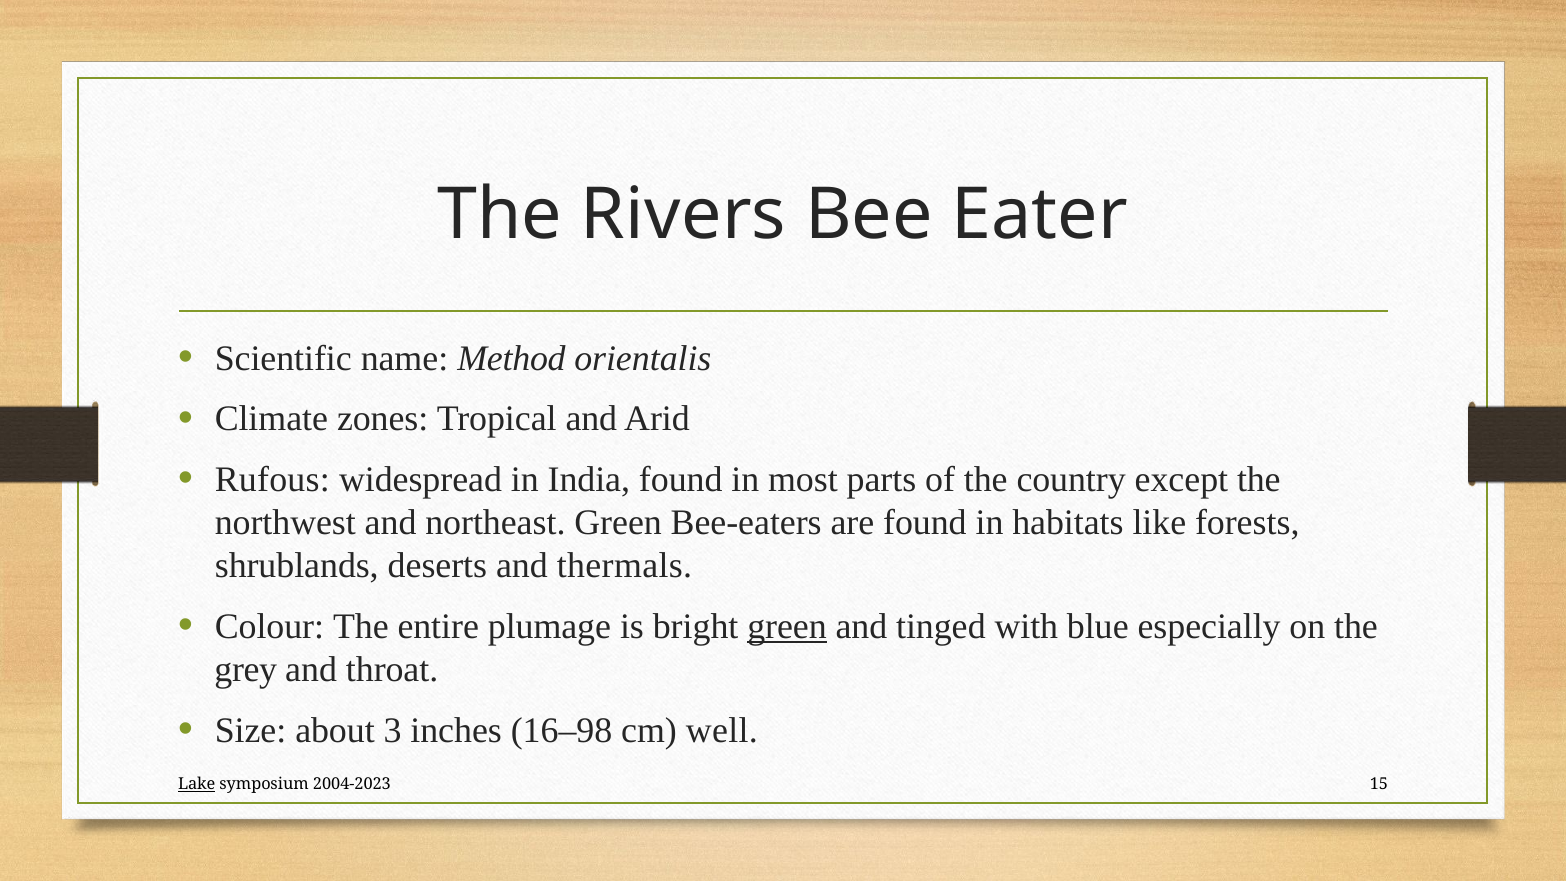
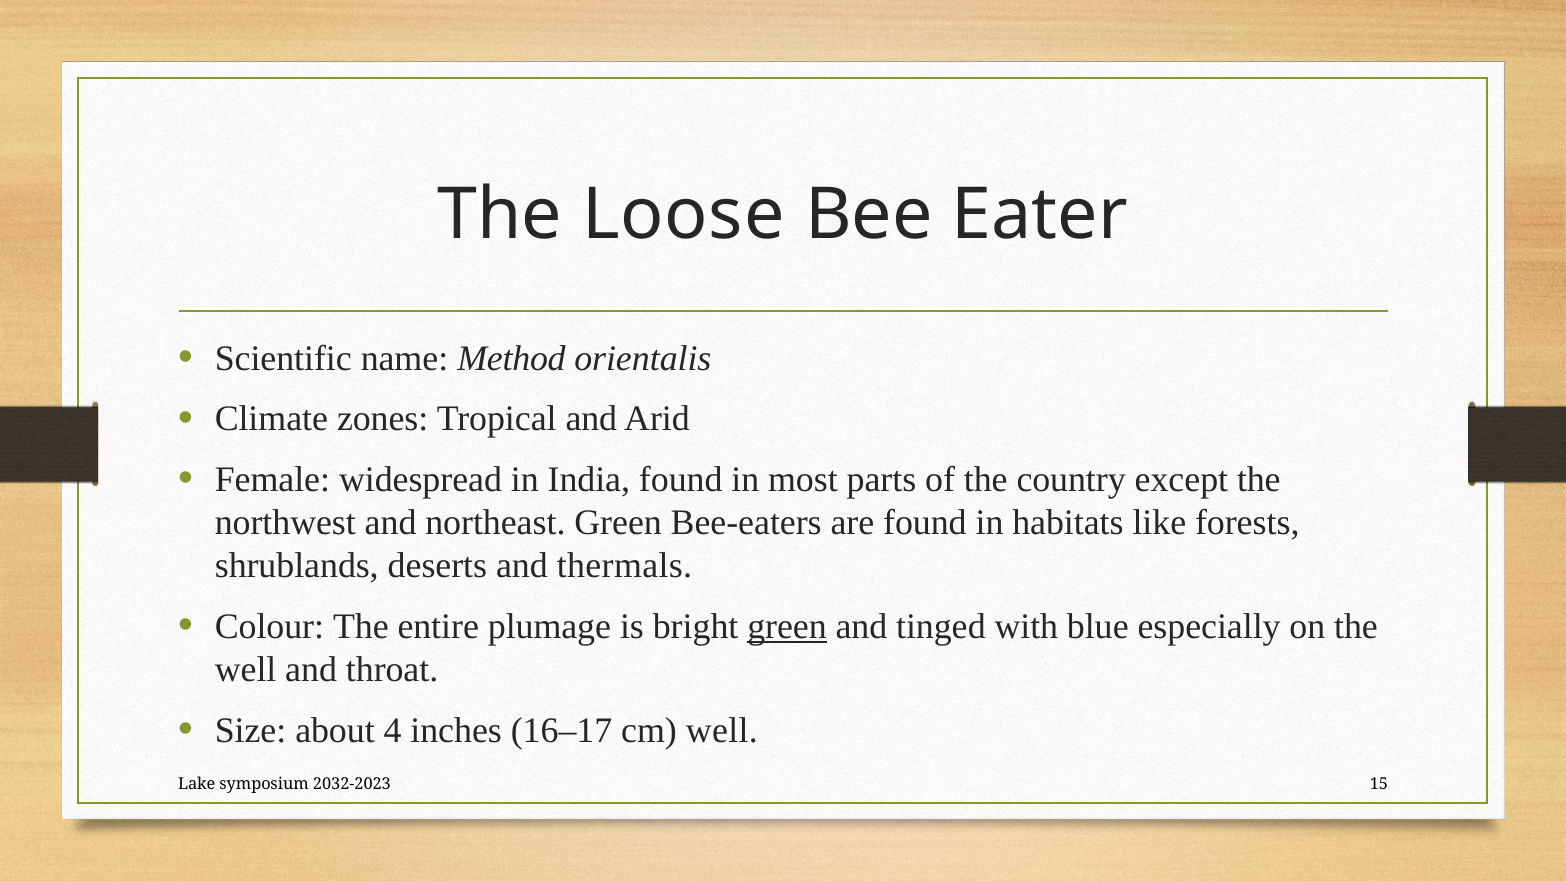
Rivers: Rivers -> Loose
Rufous: Rufous -> Female
grey at (246, 670): grey -> well
3: 3 -> 4
16–98: 16–98 -> 16–17
Lake underline: present -> none
2004-2023: 2004-2023 -> 2032-2023
